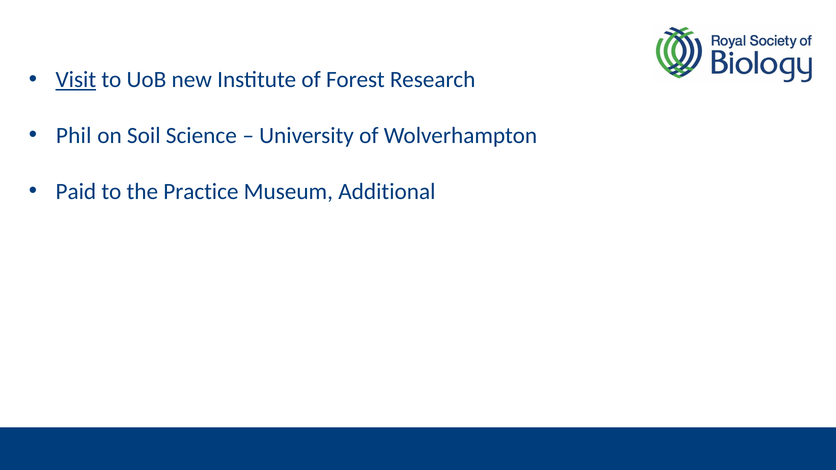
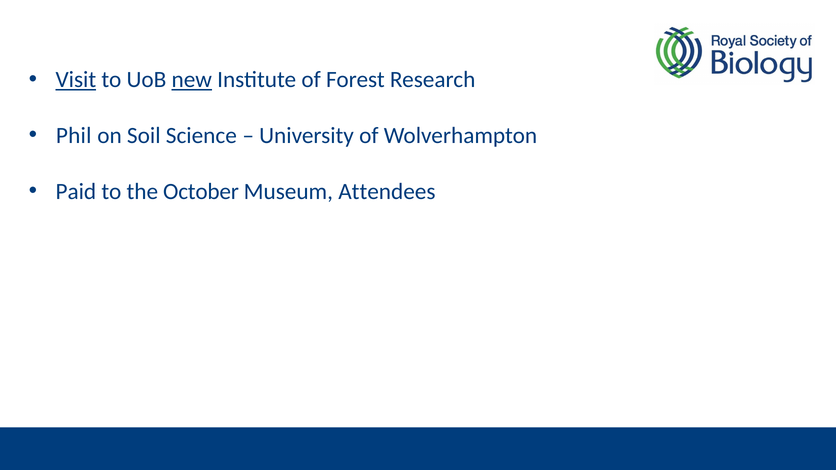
new underline: none -> present
Practice: Practice -> October
Additional: Additional -> Attendees
